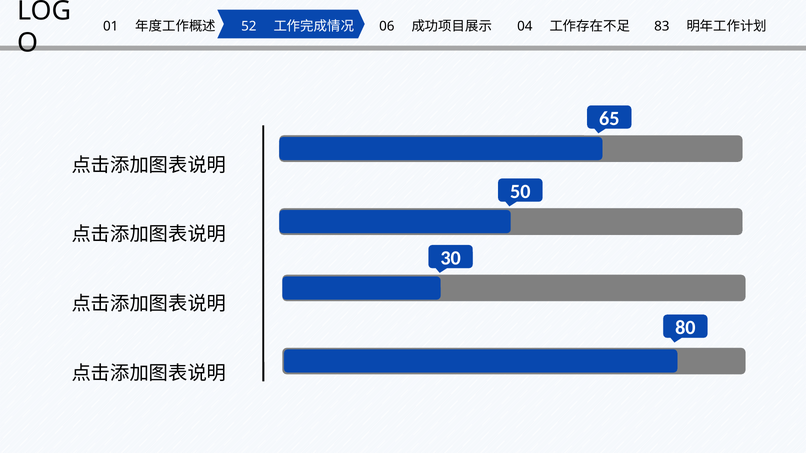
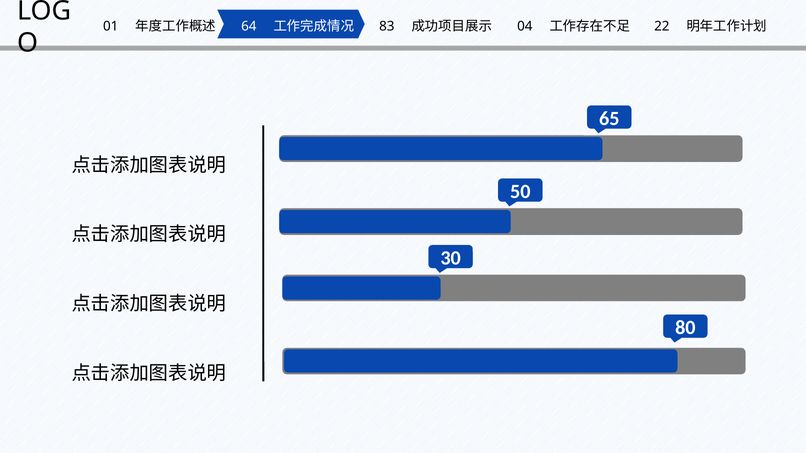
52: 52 -> 64
06: 06 -> 83
83: 83 -> 22
